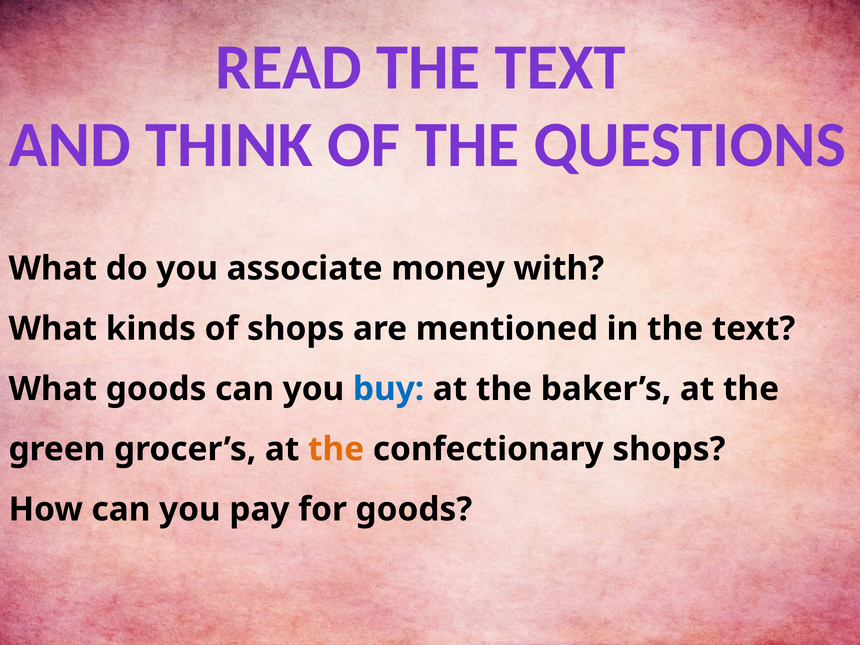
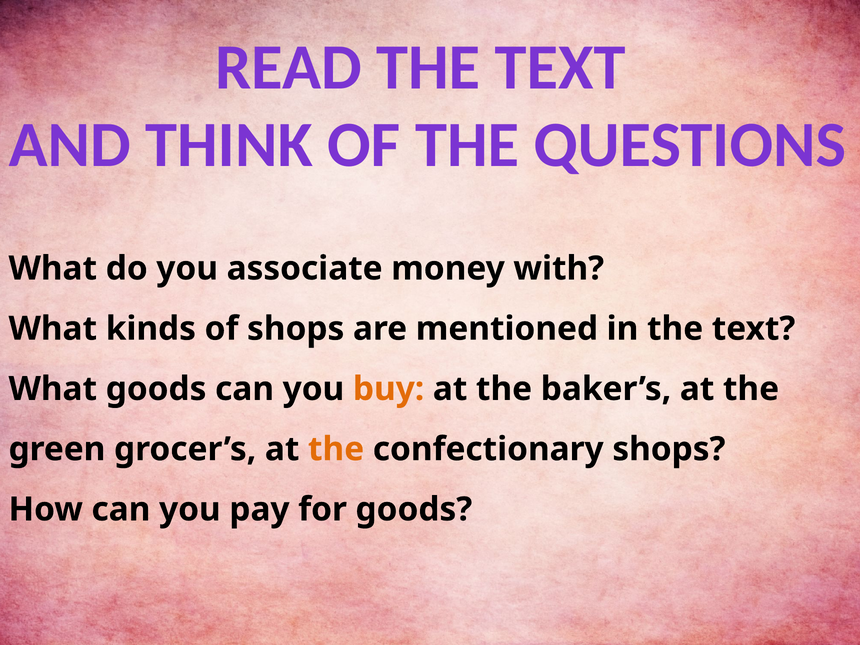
buy colour: blue -> orange
